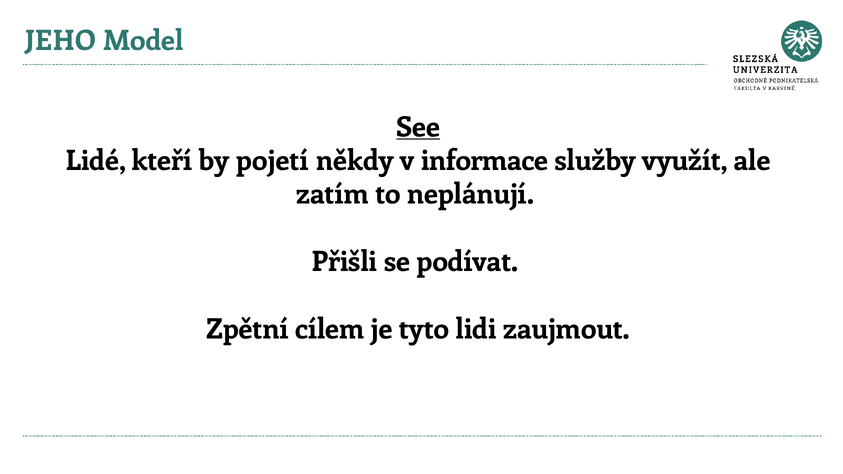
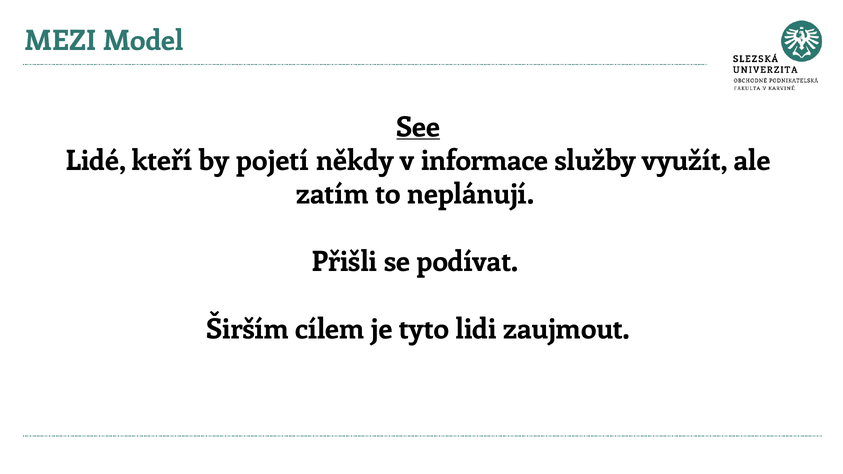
JEHO: JEHO -> MEZI
Zpětní: Zpětní -> Širším
